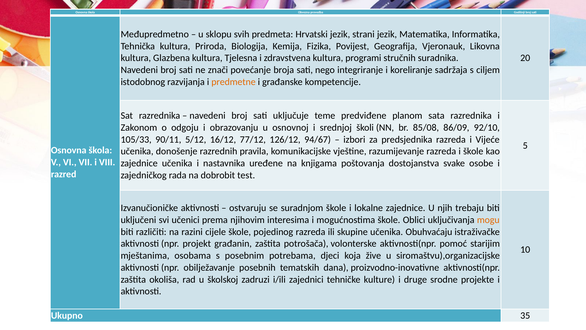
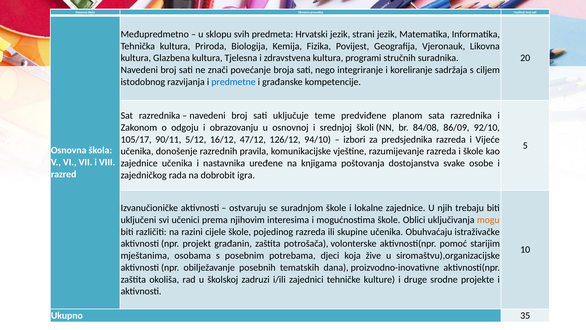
predmetne colour: orange -> blue
85/08: 85/08 -> 84/08
105/33: 105/33 -> 105/17
77/12: 77/12 -> 47/12
94/67: 94/67 -> 94/10
test: test -> igra
